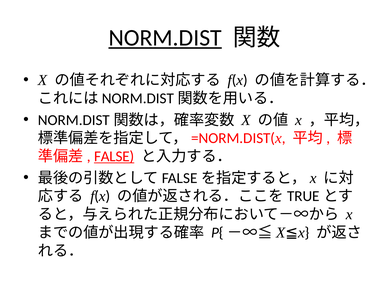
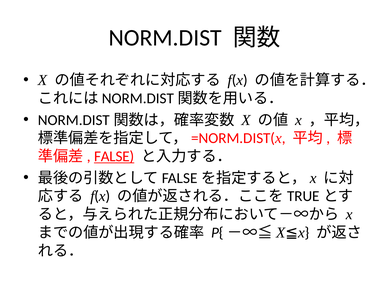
NORM.DIST underline: present -> none
